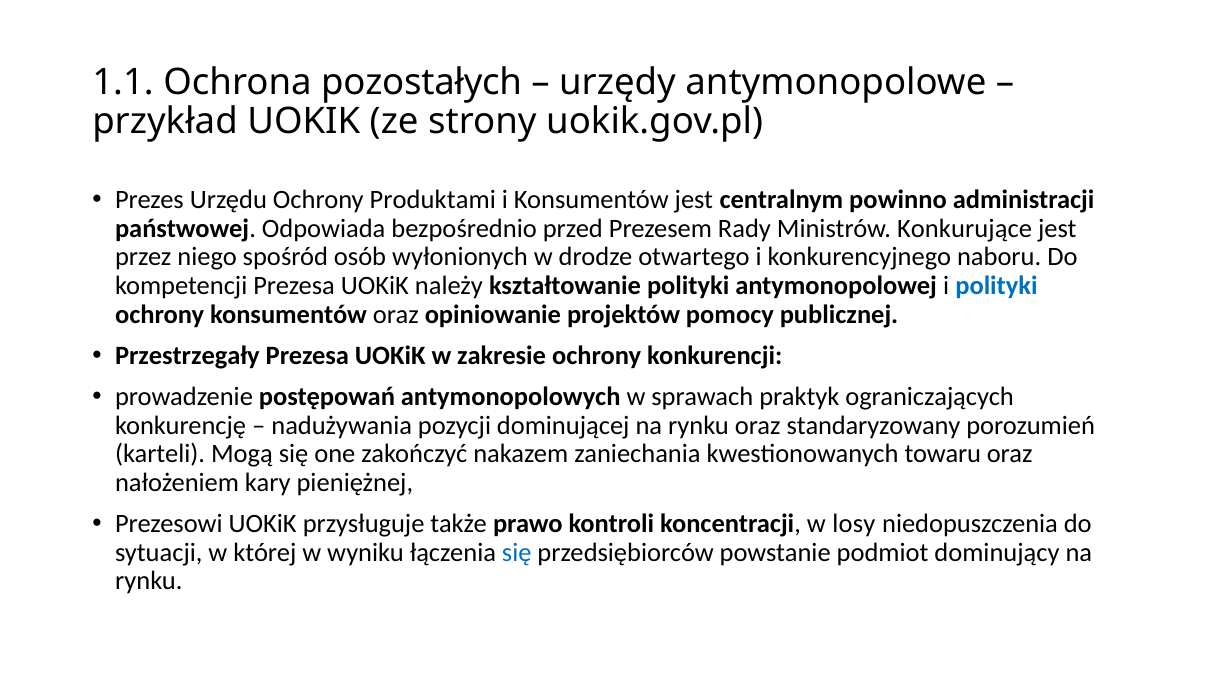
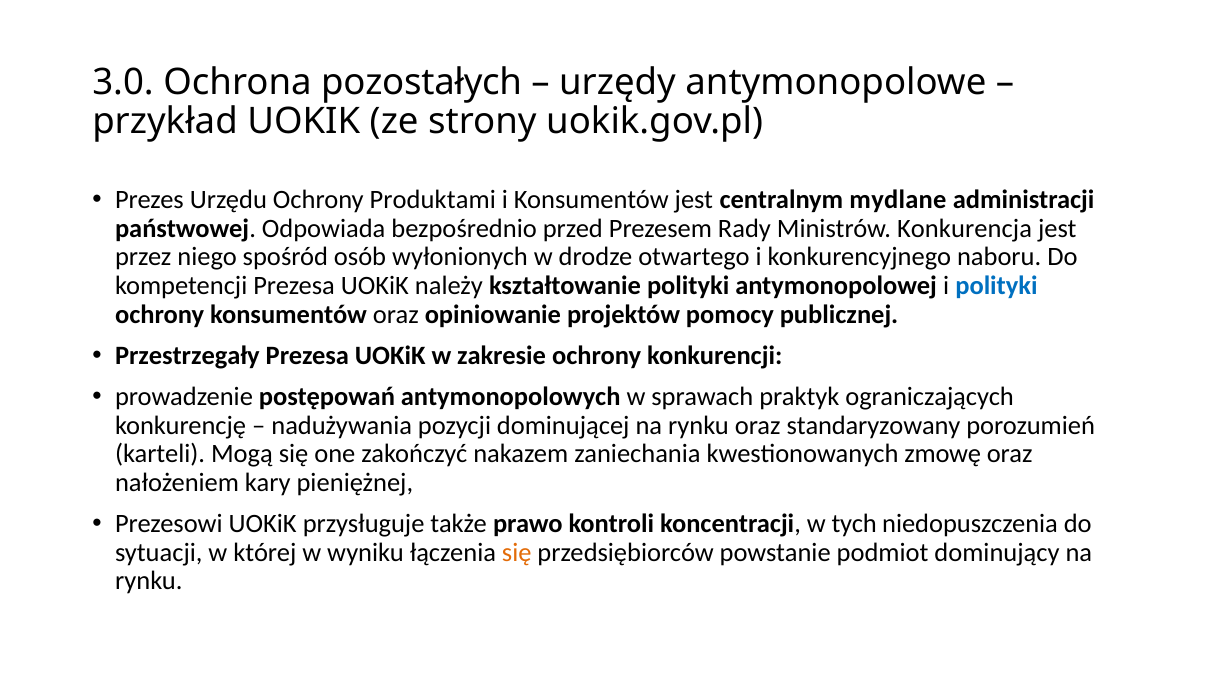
1.1: 1.1 -> 3.0
powinno: powinno -> mydlane
Konkurujące: Konkurujące -> Konkurencja
towaru: towaru -> zmowę
losy: losy -> tych
się at (517, 553) colour: blue -> orange
